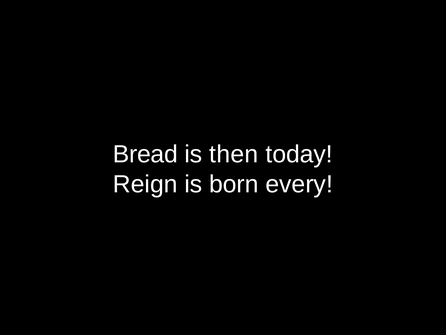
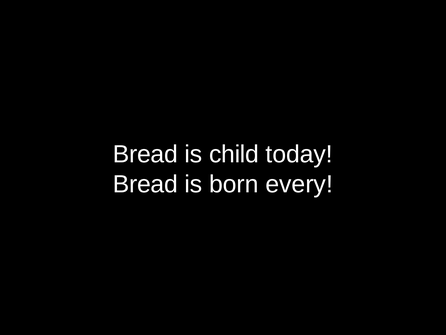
then: then -> child
Reign at (145, 184): Reign -> Bread
